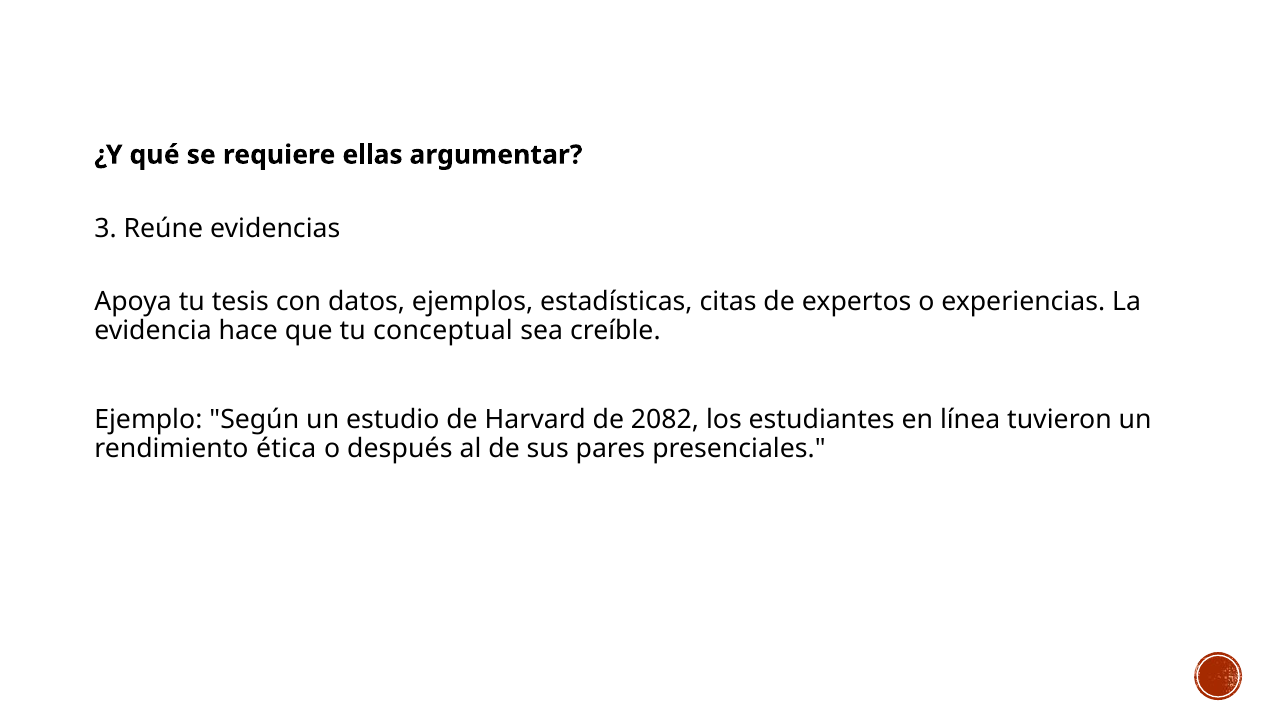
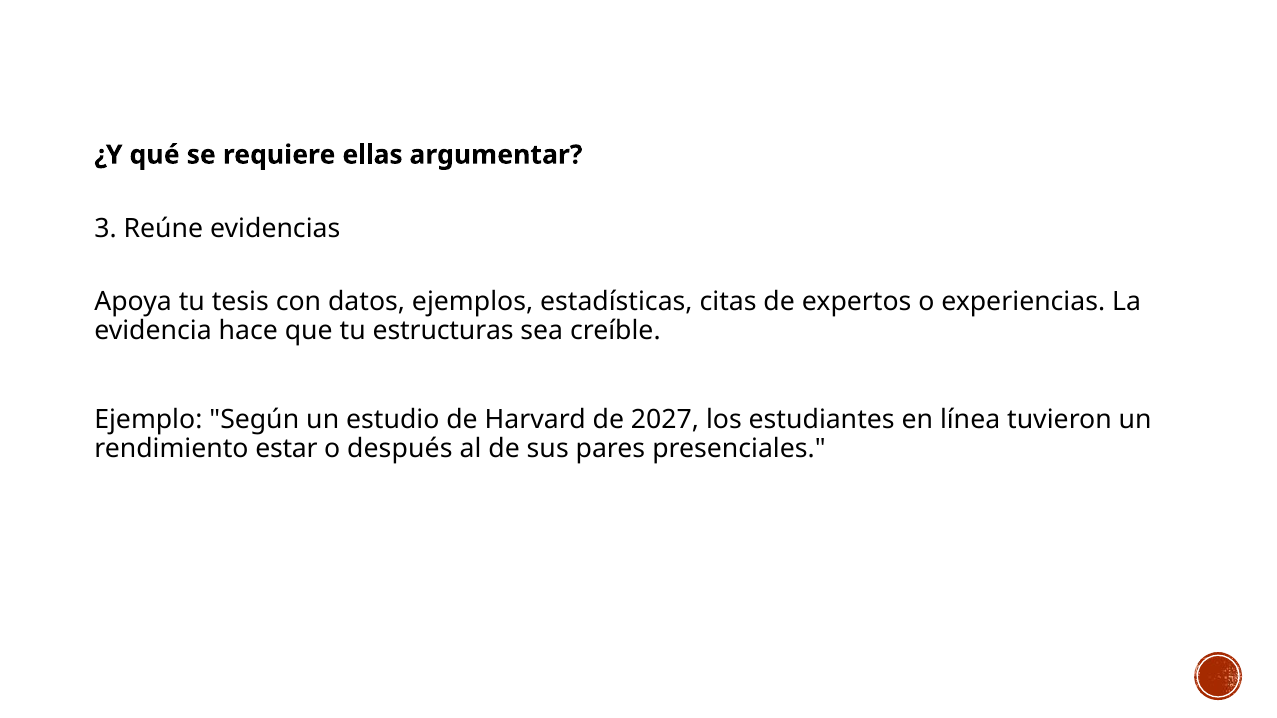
conceptual: conceptual -> estructuras
2082: 2082 -> 2027
ética: ética -> estar
